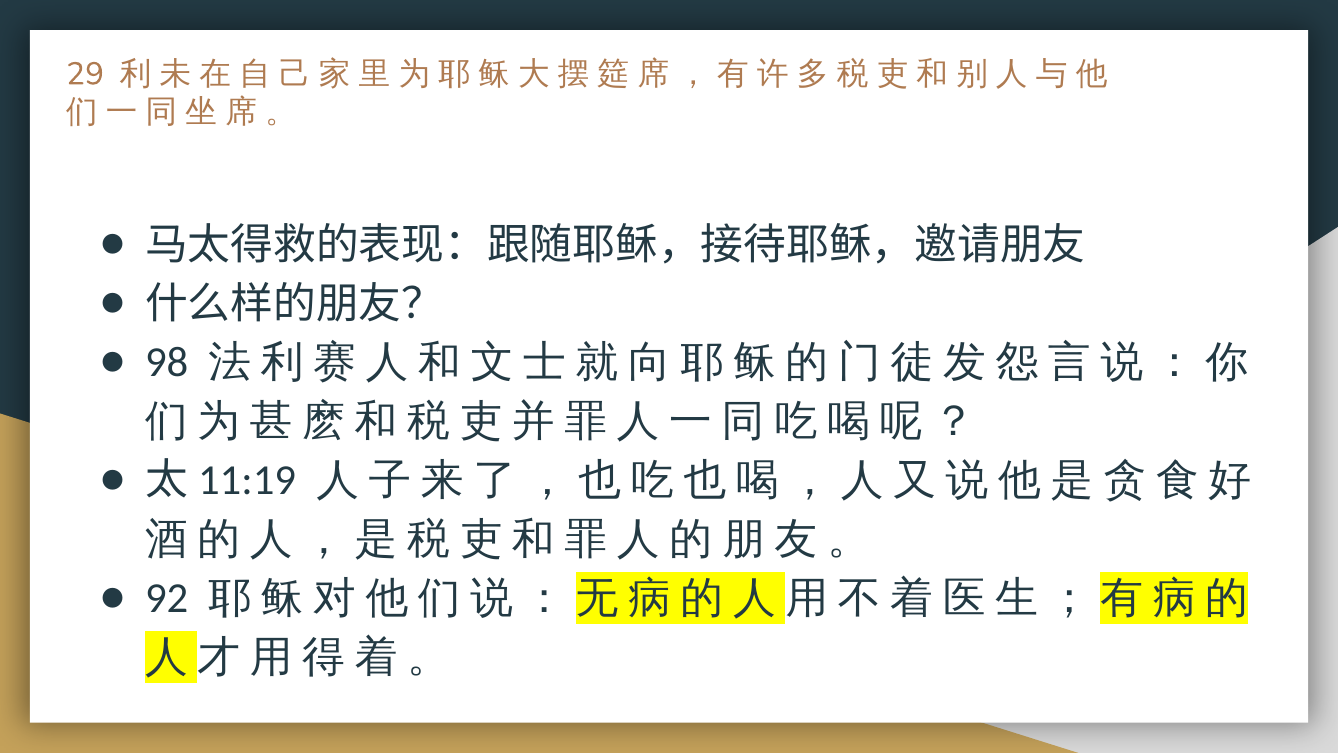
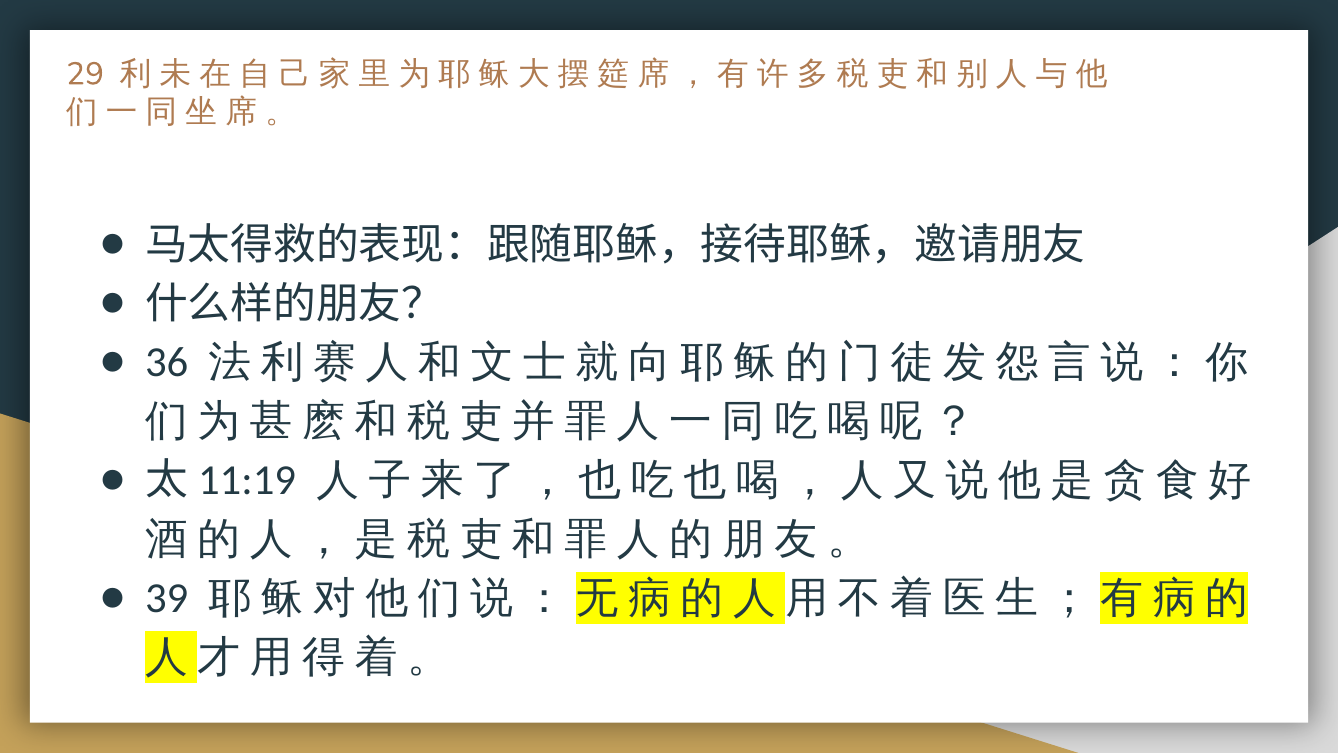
98: 98 -> 36
92: 92 -> 39
